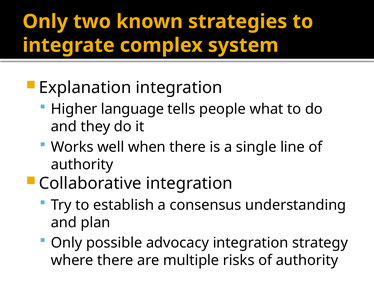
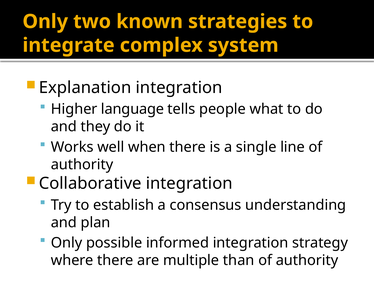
advocacy: advocacy -> informed
risks: risks -> than
